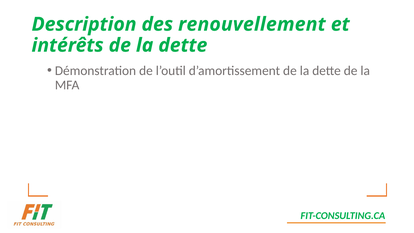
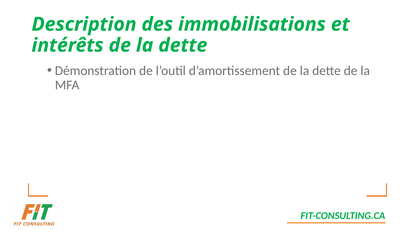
renouvellement: renouvellement -> immobilisations
